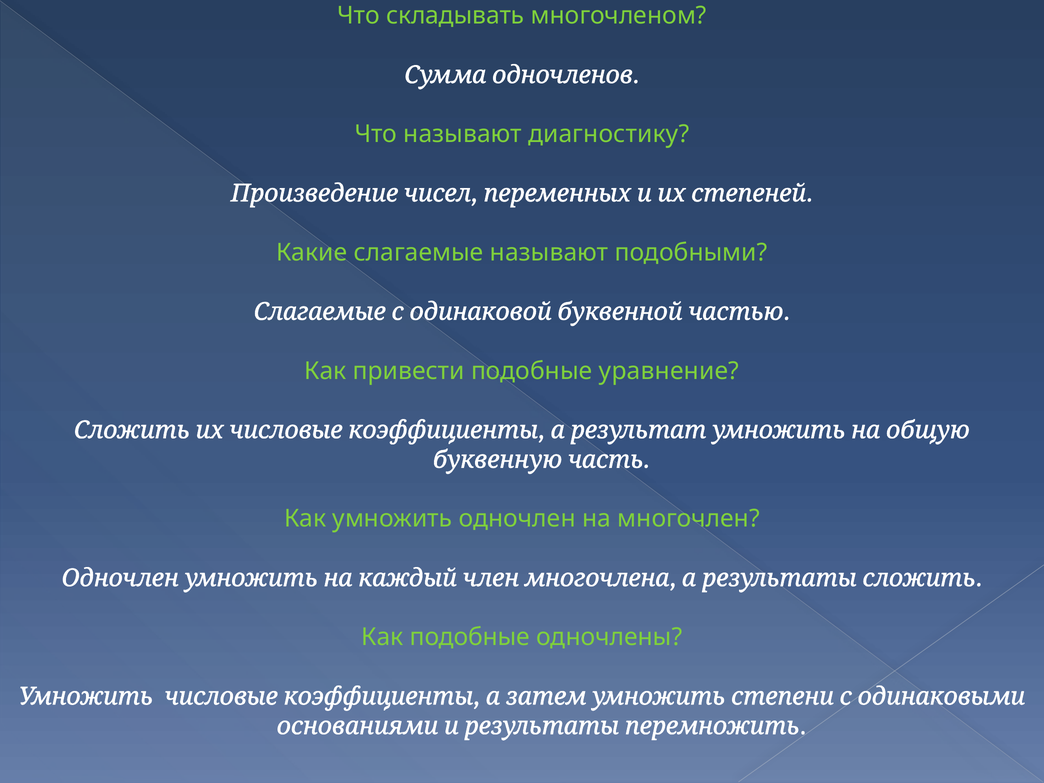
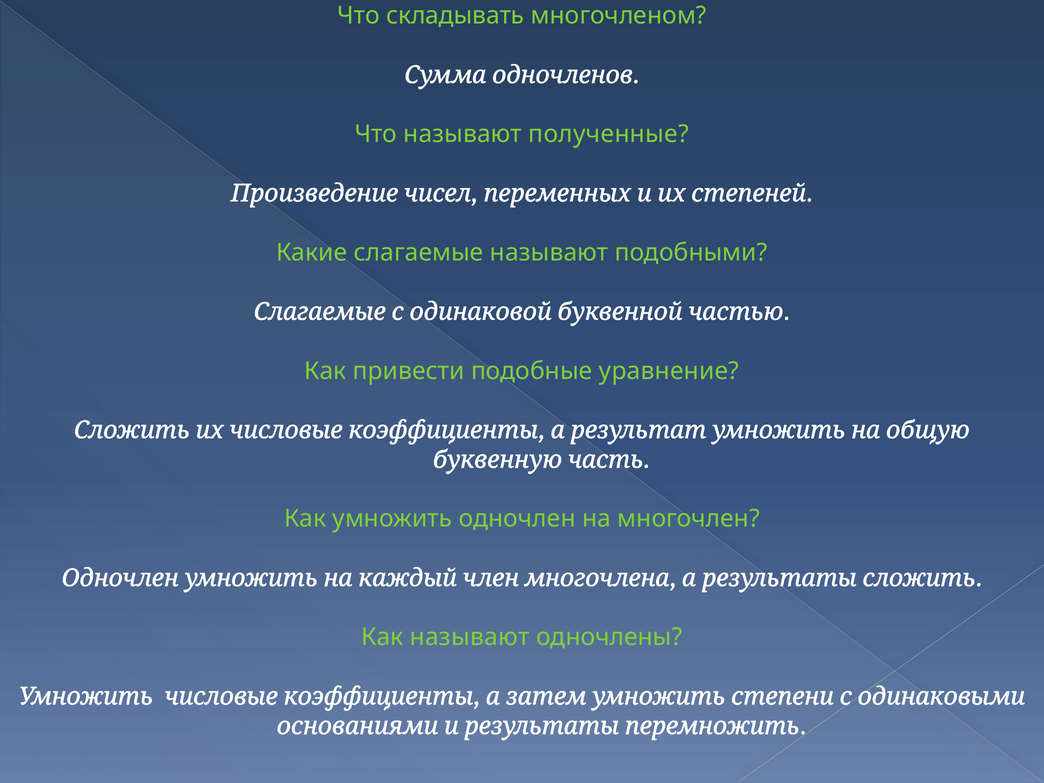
диагностику: диагностику -> полученные
Как подобные: подобные -> называют
